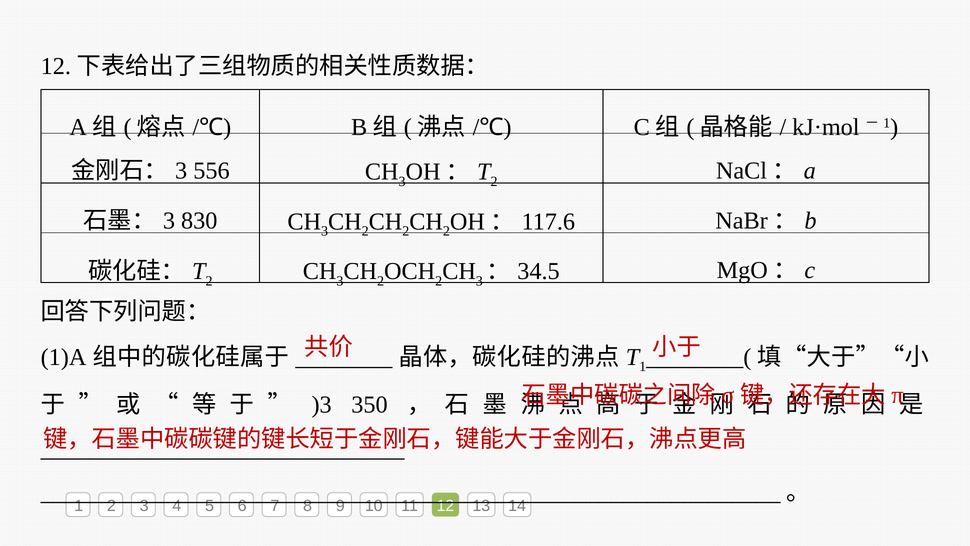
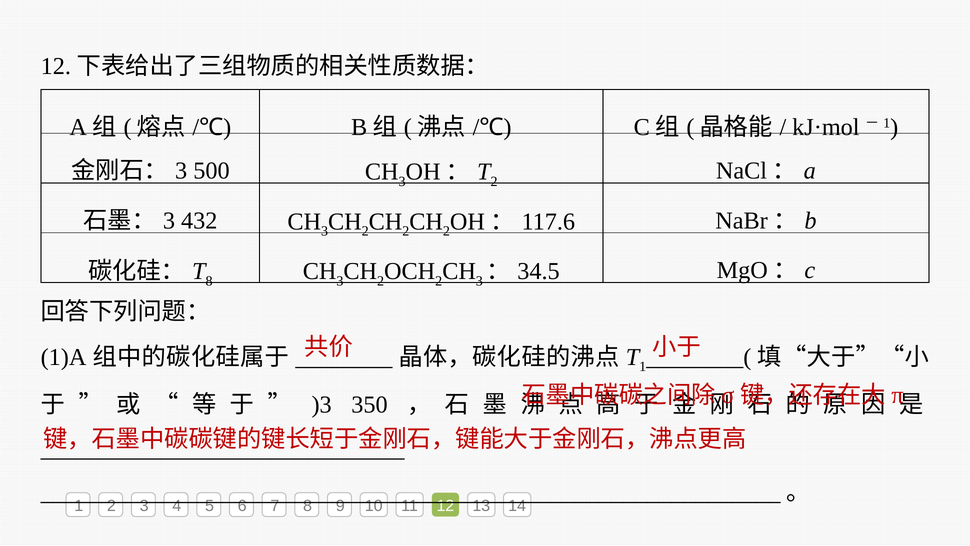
556: 556 -> 500
830: 830 -> 432
2 at (209, 281): 2 -> 8
